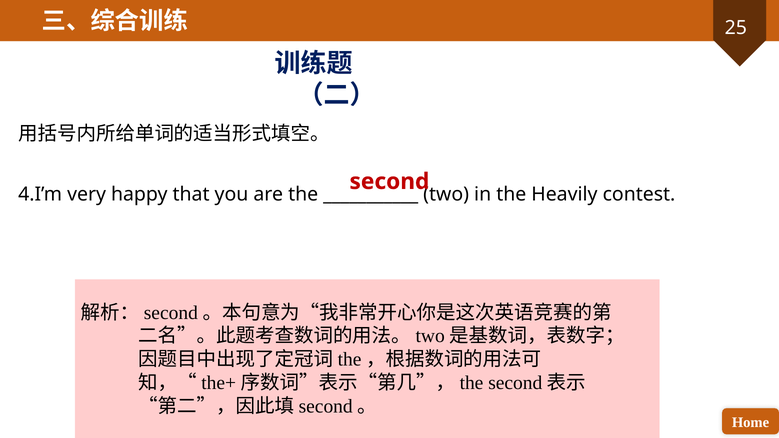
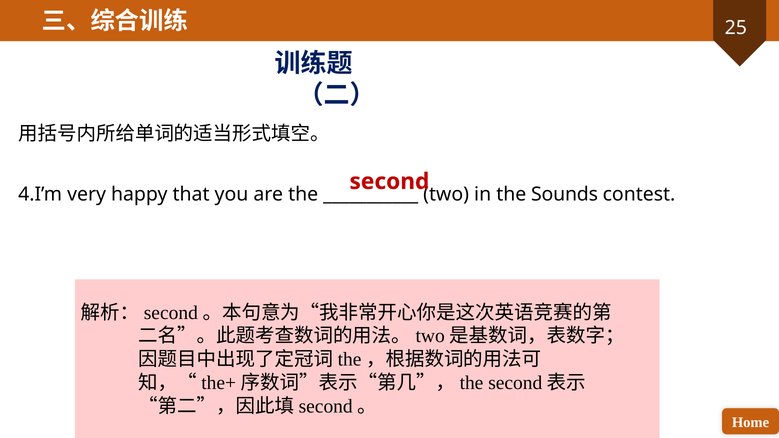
Heavily: Heavily -> Sounds
